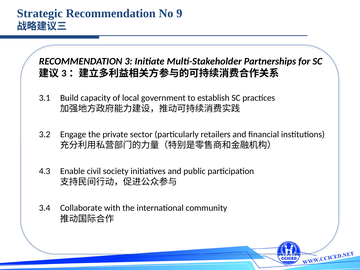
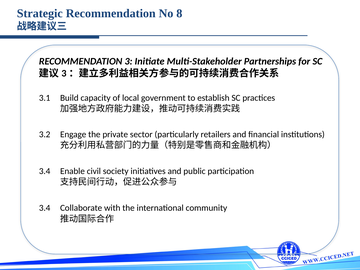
9: 9 -> 8
4.3 at (45, 171): 4.3 -> 3.4
